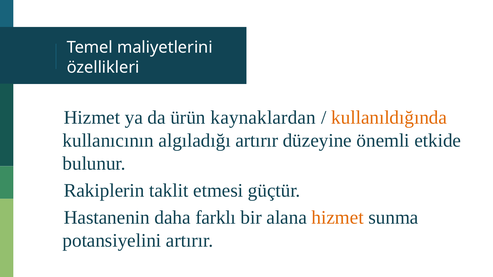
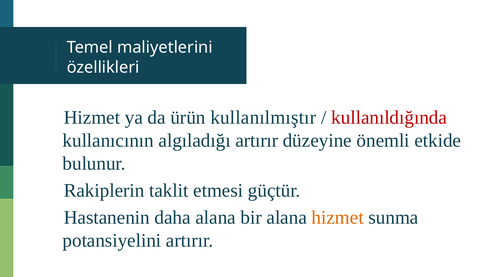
kaynaklardan: kaynaklardan -> kullanılmıştır
kullanıldığında colour: orange -> red
daha farklı: farklı -> alana
